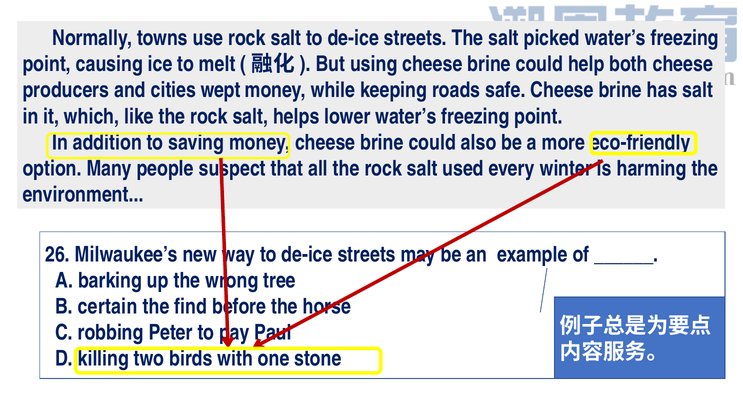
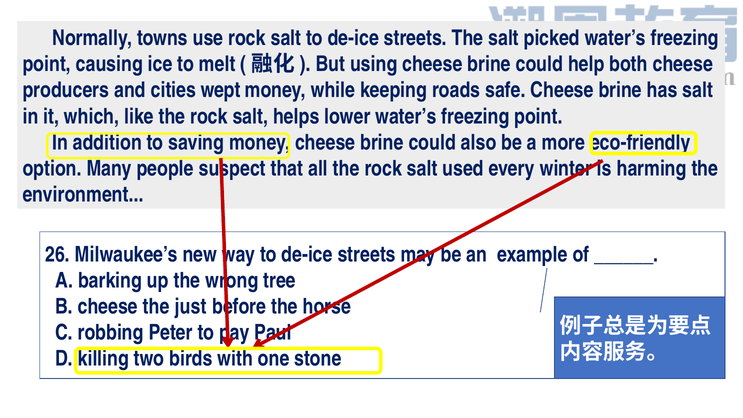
B certain: certain -> cheese
find: find -> just
